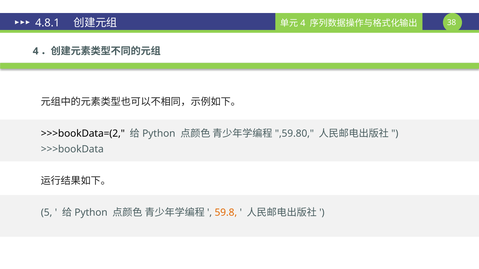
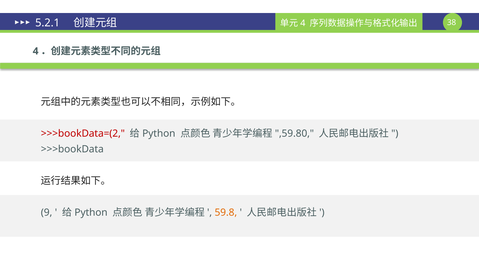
4.8.1: 4.8.1 -> 5.2.1
>>>bookData=(2 colour: black -> red
5: 5 -> 9
